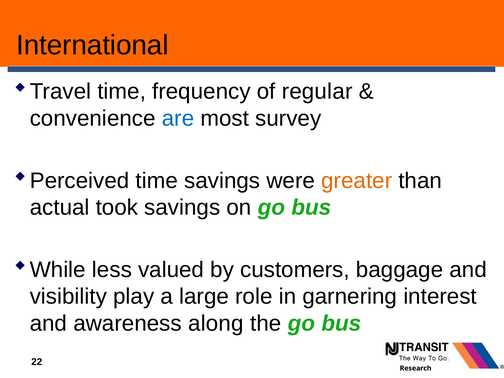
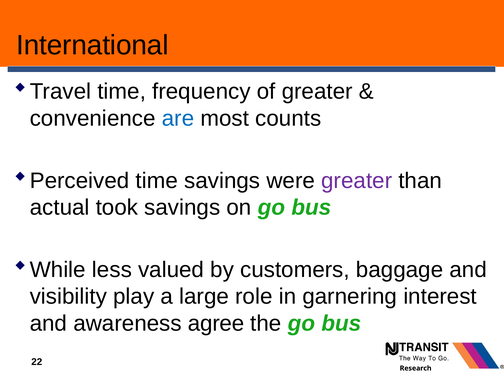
of regular: regular -> greater
survey: survey -> counts
greater at (357, 181) colour: orange -> purple
along: along -> agree
